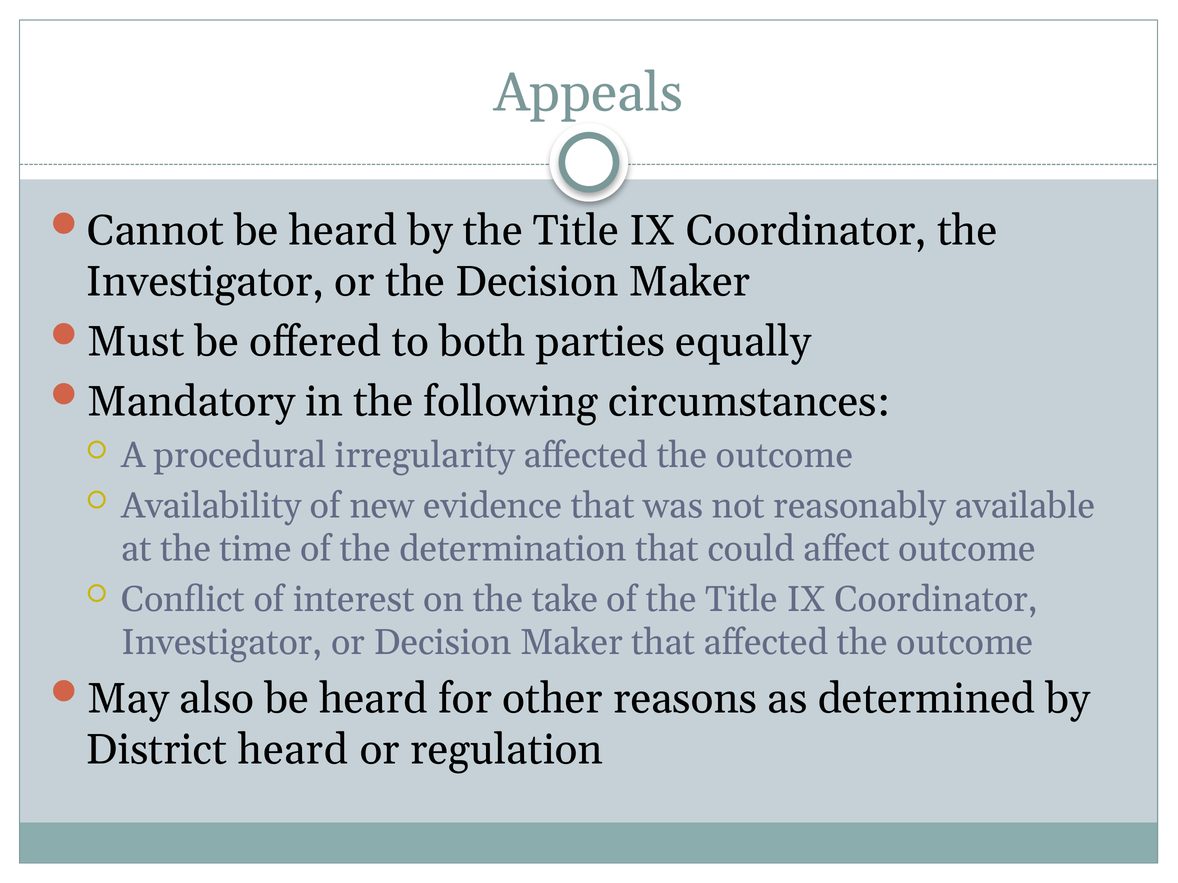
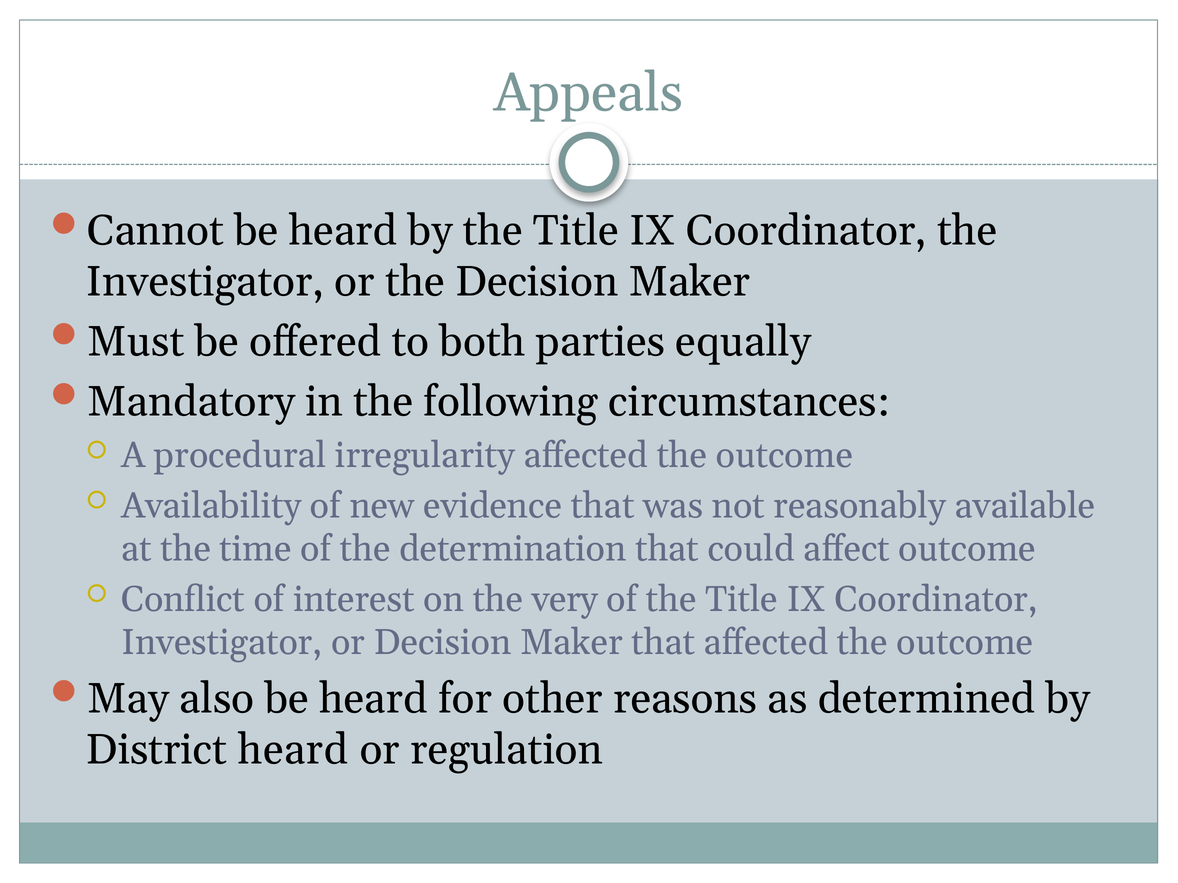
take: take -> very
